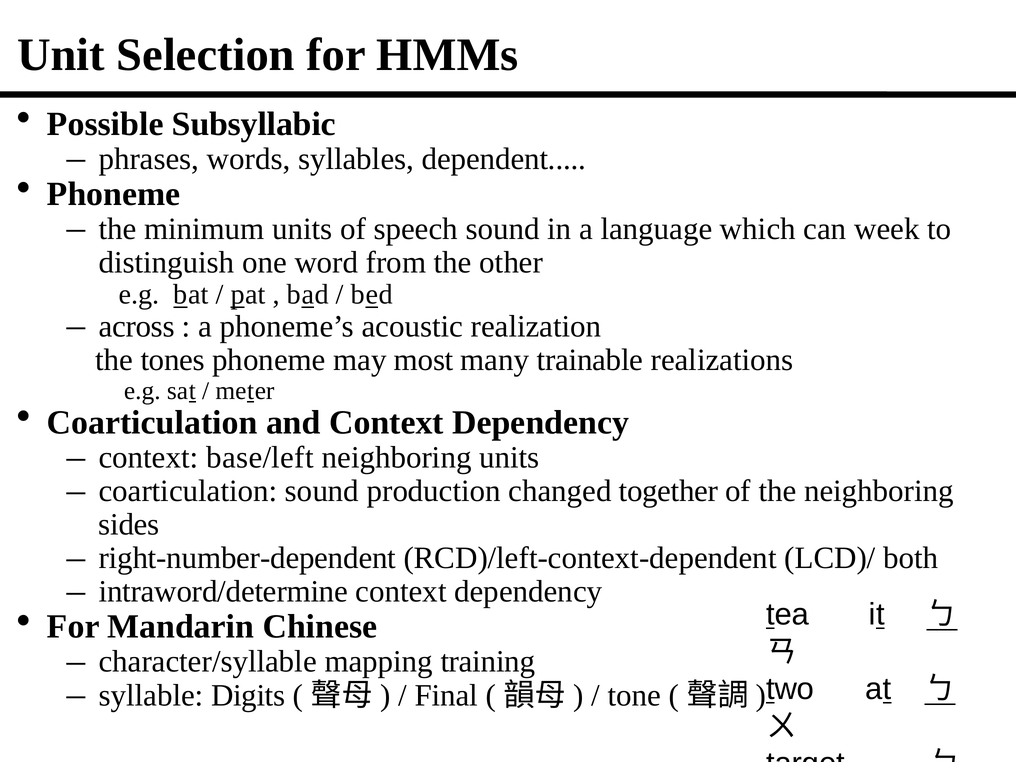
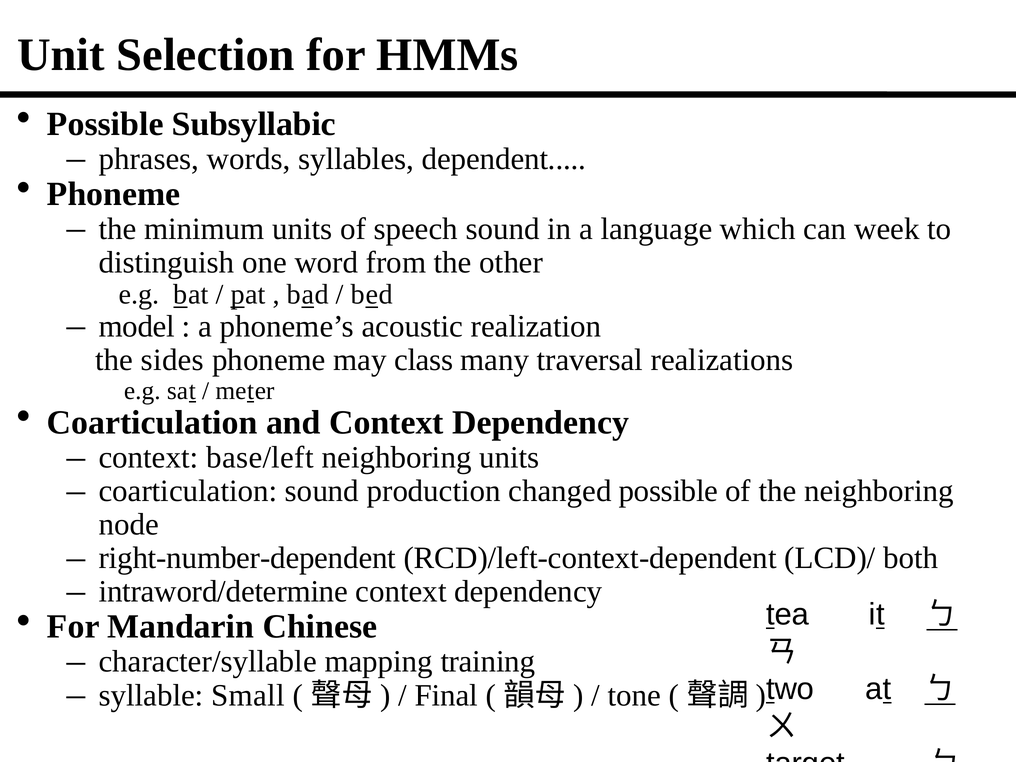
across: across -> model
tones: tones -> sides
most: most -> class
trainable: trainable -> traversal
changed together: together -> possible
sides: sides -> node
Digits: Digits -> Small
